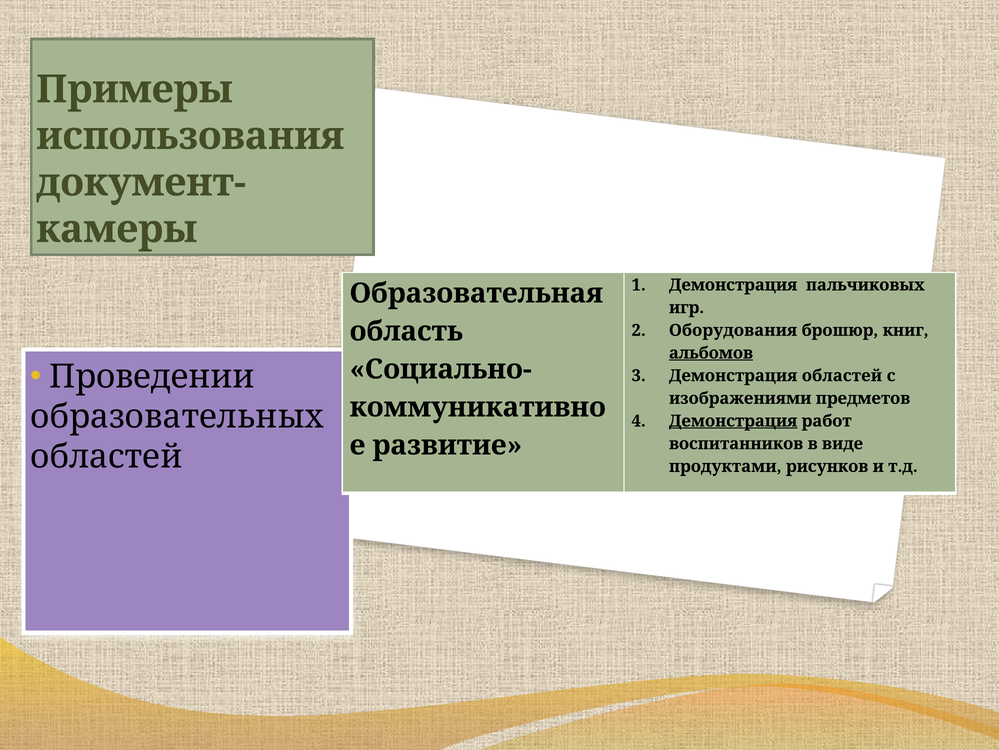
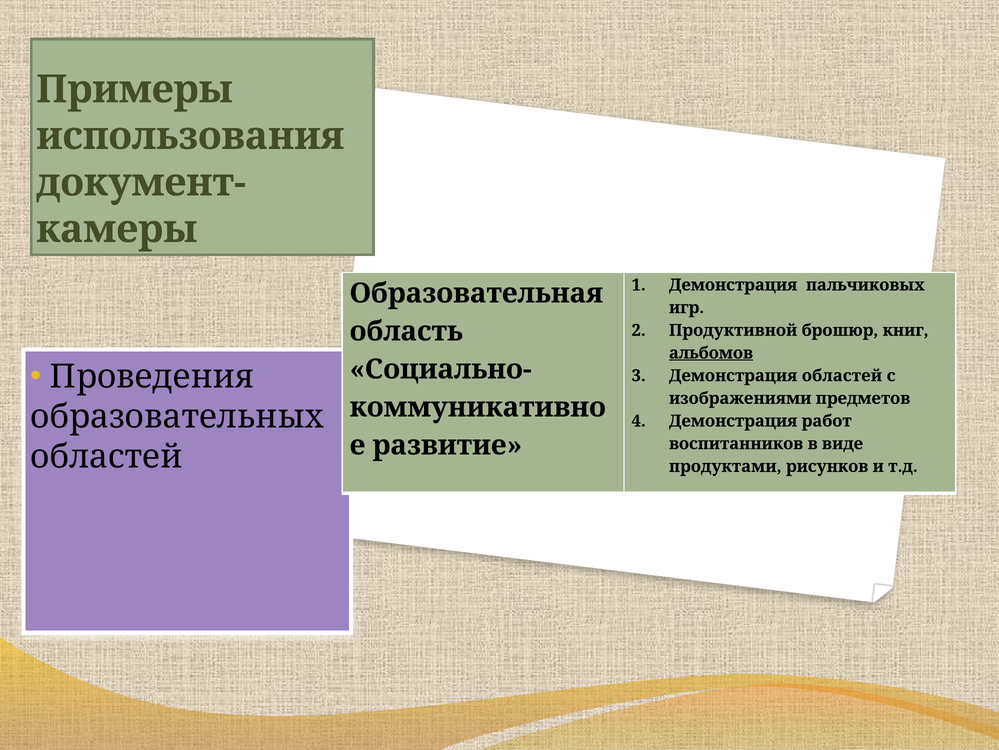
Оборудования: Оборудования -> Продуктивной
Проведении: Проведении -> Проведения
Демонстрация at (733, 421) underline: present -> none
